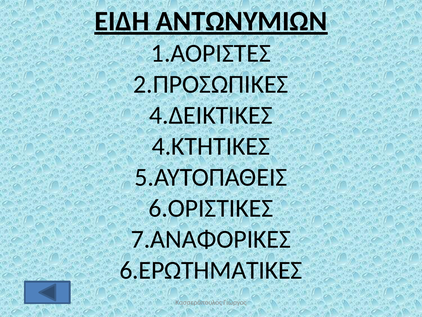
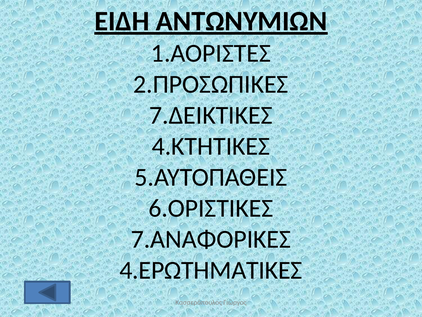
4.ΔΕΙΚΤΙΚΕΣ: 4.ΔΕΙΚΤΙΚΕΣ -> 7.ΔΕΙΚΤΙΚΕΣ
6.ΕΡΩΤΗΜΑΤΙΚΕΣ: 6.ΕΡΩΤΗΜΑΤΙΚΕΣ -> 4.ΕΡΩΤΗΜΑΤΙΚΕΣ
